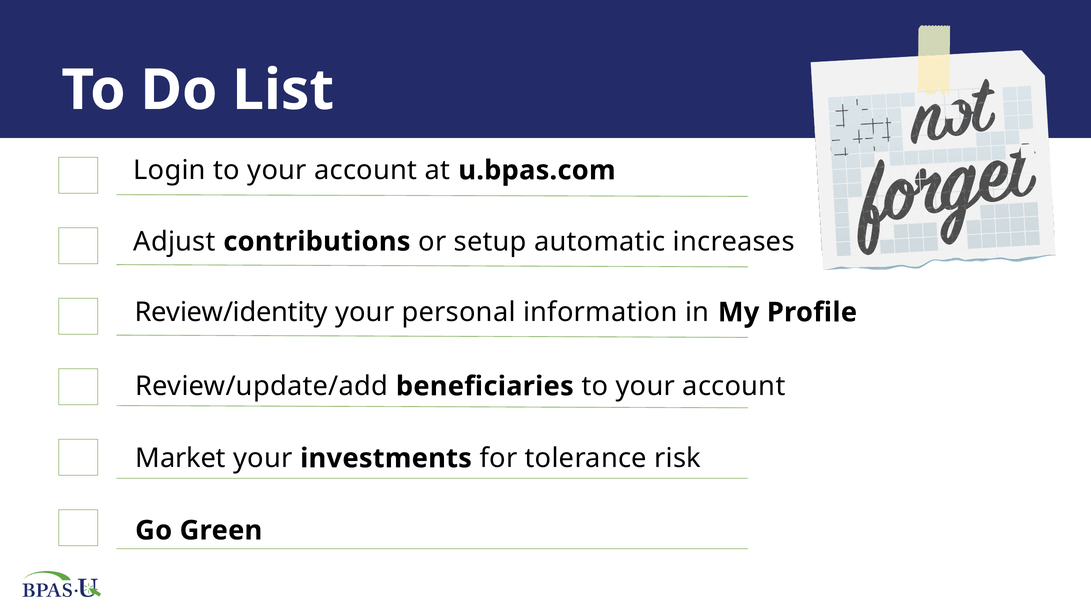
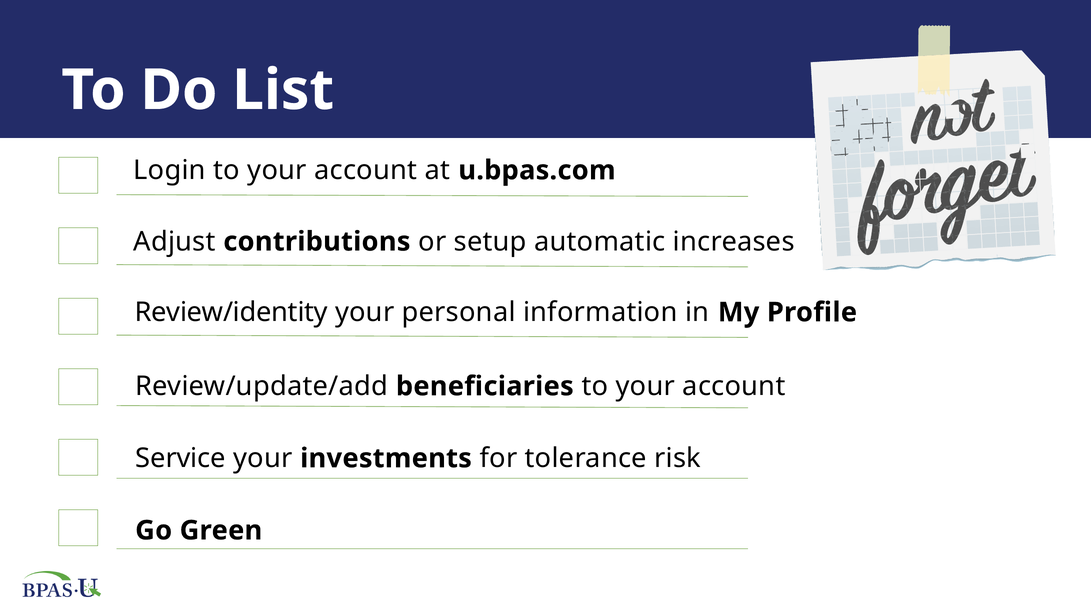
Market: Market -> Service
